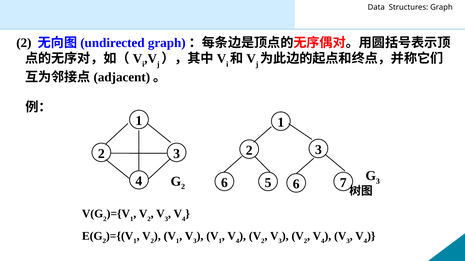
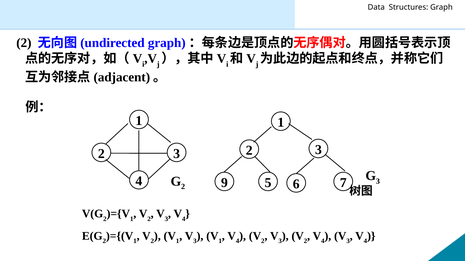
2 6: 6 -> 9
